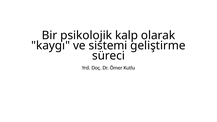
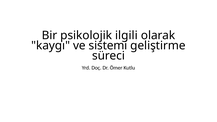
kalp: kalp -> ilgili
